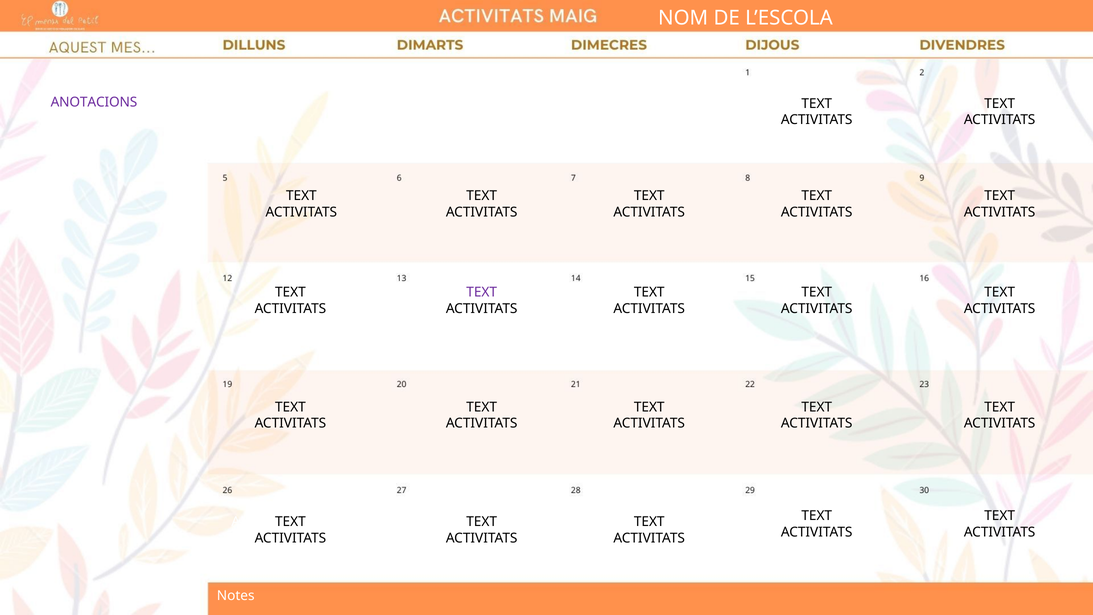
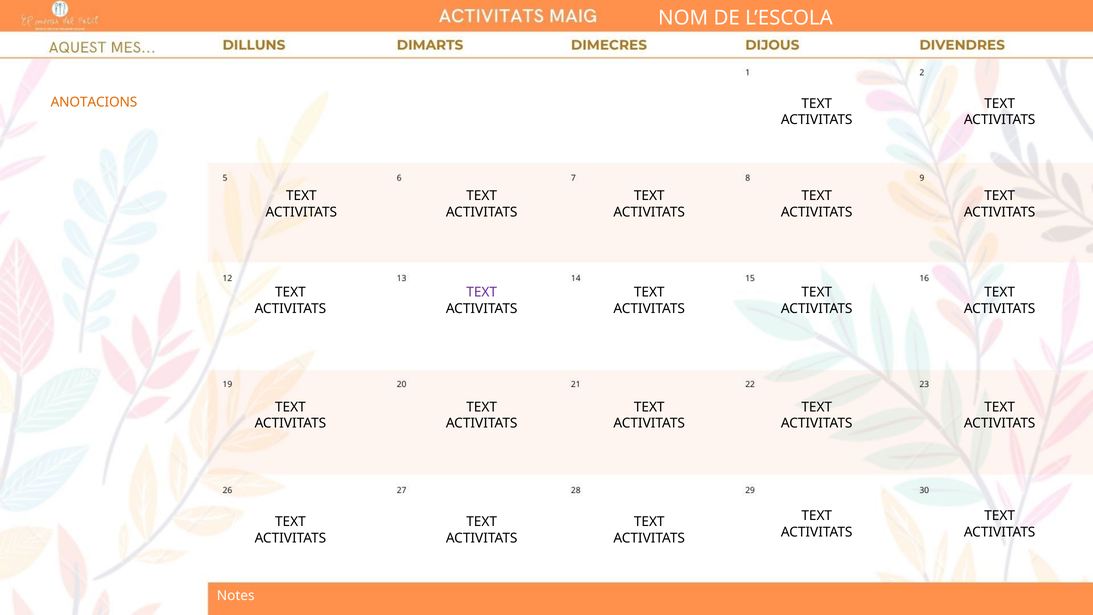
ANOTACIONS at (94, 102) colour: purple -> orange
